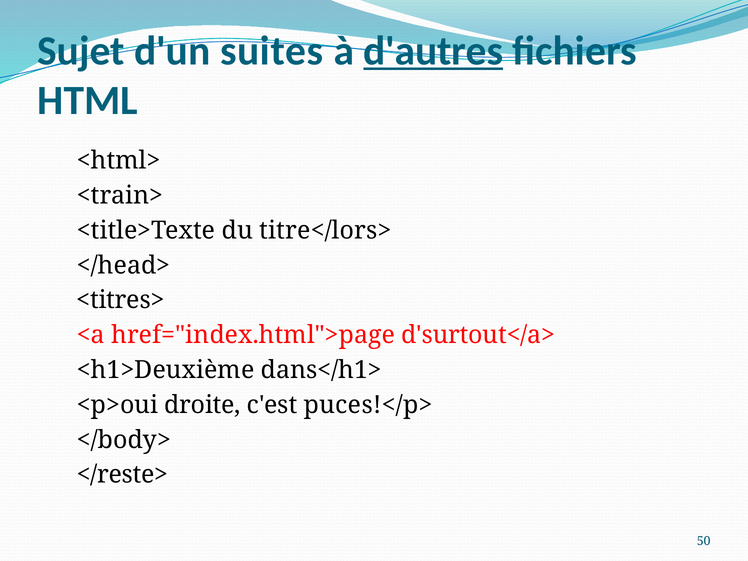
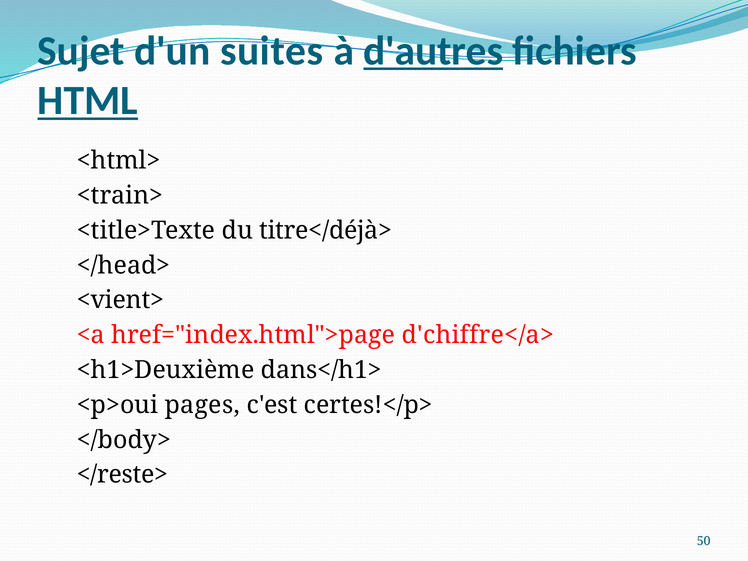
HTML underline: none -> present
titre</lors>: titre</lors> -> titre</déjà>
<titres>: <titres> -> <vient>
d'surtout</a>: d'surtout</a> -> d'chiffre</a>
droite: droite -> pages
puces!</p>: puces!</p> -> certes!</p>
